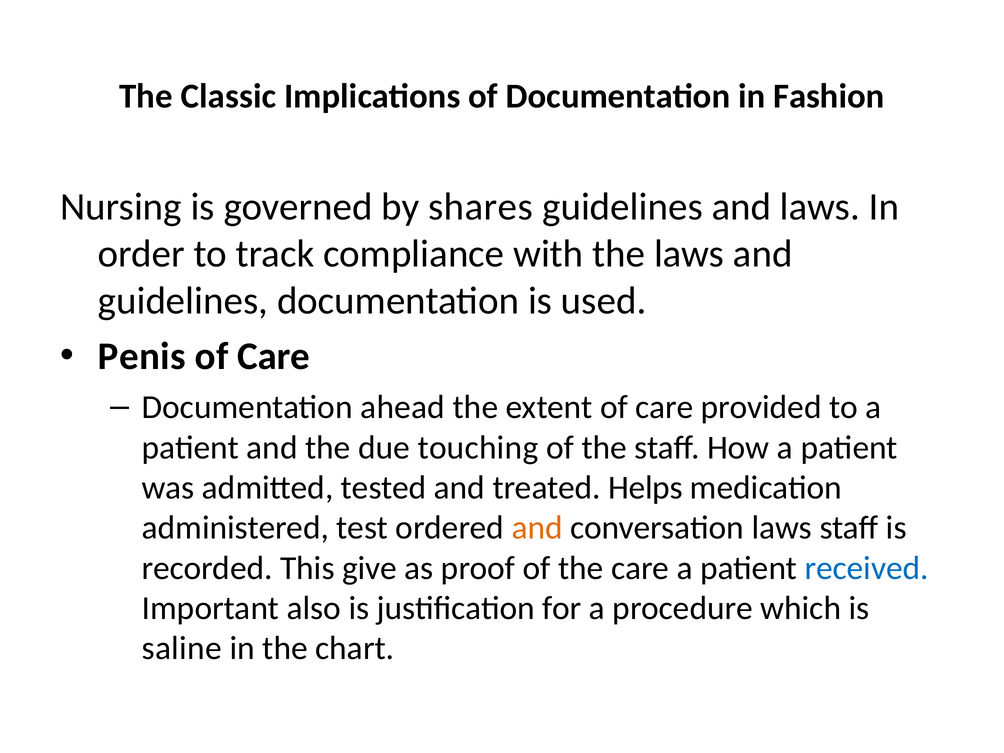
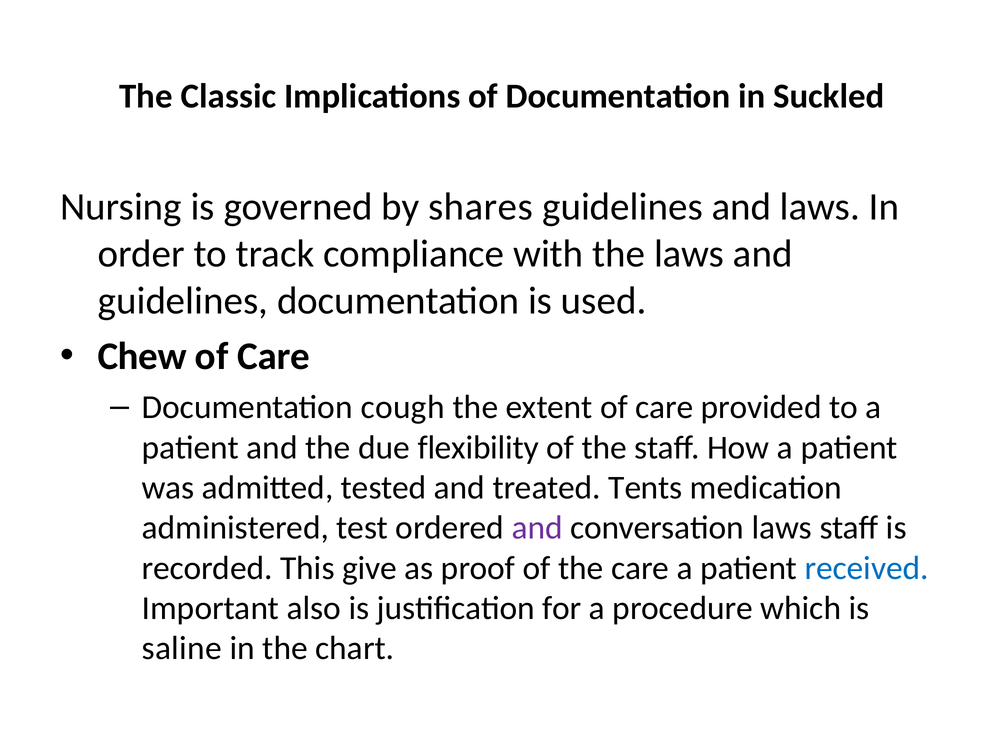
Fashion: Fashion -> Suckled
Penis: Penis -> Chew
ahead: ahead -> cough
touching: touching -> flexibility
Helps: Helps -> Tents
and at (537, 528) colour: orange -> purple
